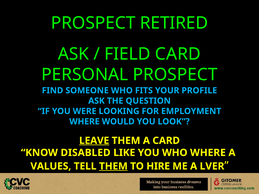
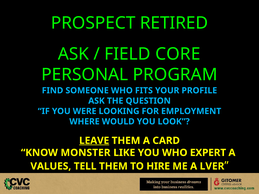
FIELD CARD: CARD -> CORE
PERSONAL PROSPECT: PROSPECT -> PROGRAM
DISABLED: DISABLED -> MONSTER
WHO WHERE: WHERE -> EXPERT
THEM at (113, 166) underline: present -> none
